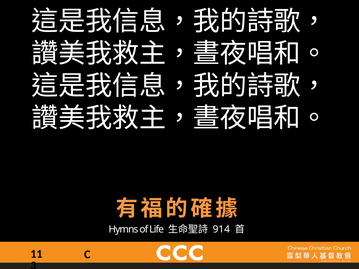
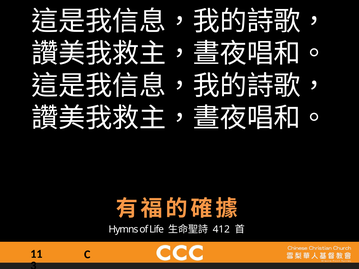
914: 914 -> 412
